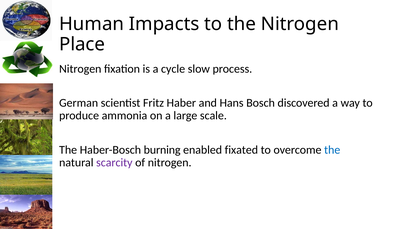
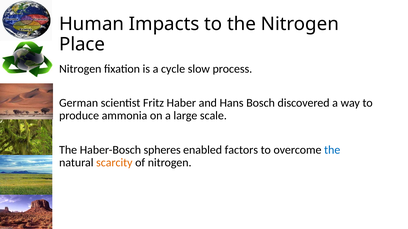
burning: burning -> spheres
fixated: fixated -> factors
scarcity colour: purple -> orange
